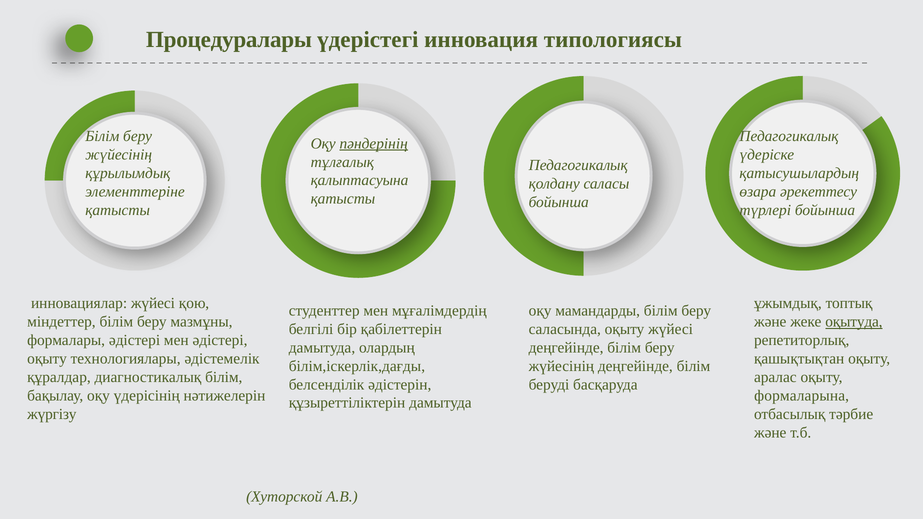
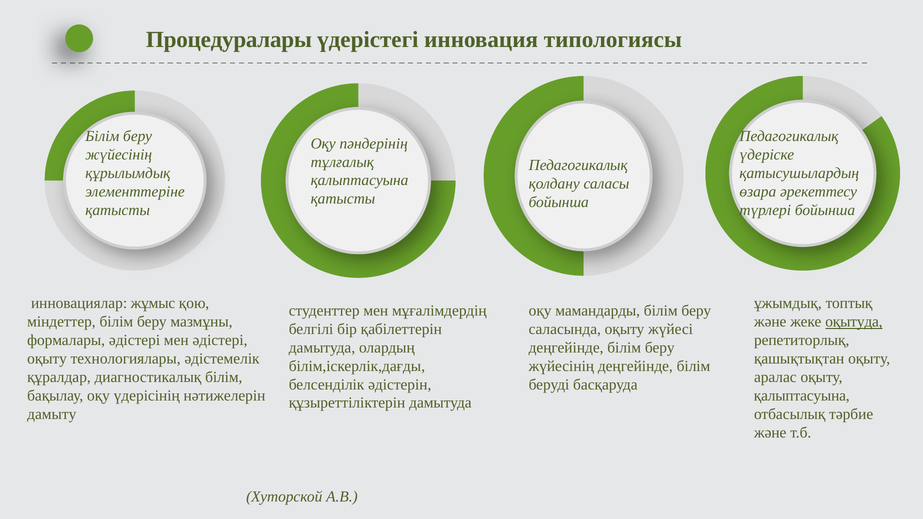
пәндерінің underline: present -> none
инновациялар жүйесі: жүйесі -> жұмыс
формаларына at (802, 396): формаларына -> қалыптасуына
жүргізу: жүргізу -> дамыту
